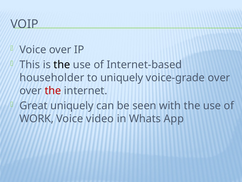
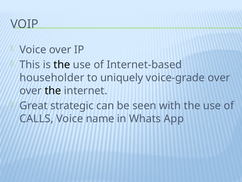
the at (53, 90) colour: red -> black
Great uniquely: uniquely -> strategic
WORK: WORK -> CALLS
video: video -> name
